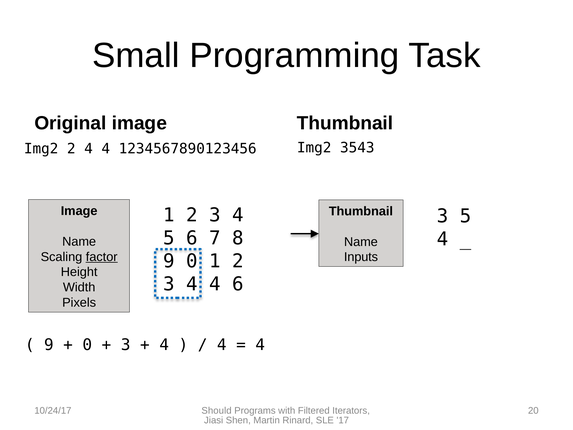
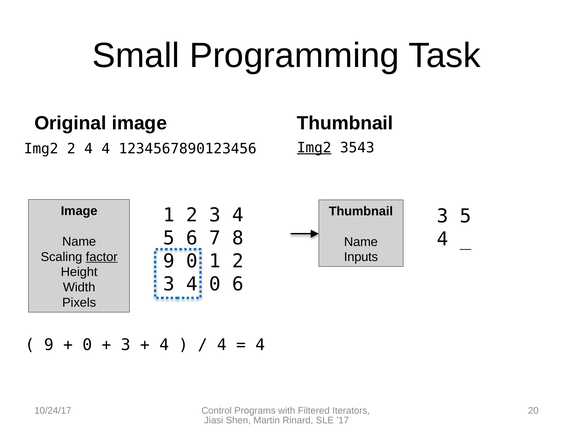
Img2 at (314, 148) underline: none -> present
4 at (215, 284): 4 -> 0
Should: Should -> Control
